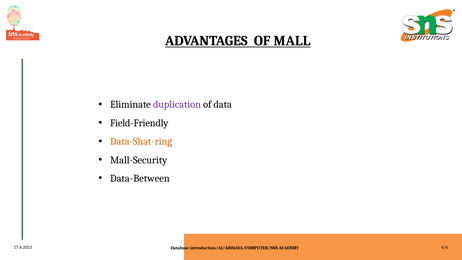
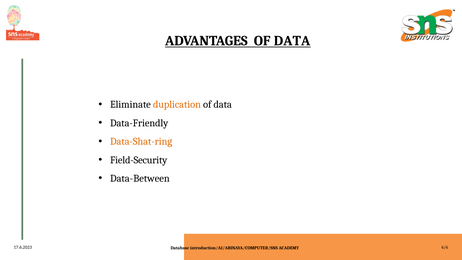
ADVANTAGES OF MALL: MALL -> DATA
duplication colour: purple -> orange
Field-Friendly: Field-Friendly -> Data-Friendly
Mall-Security: Mall-Security -> Field-Security
